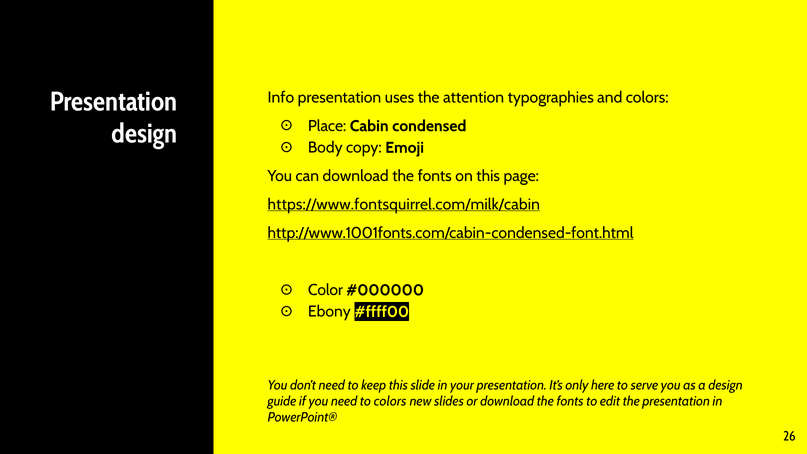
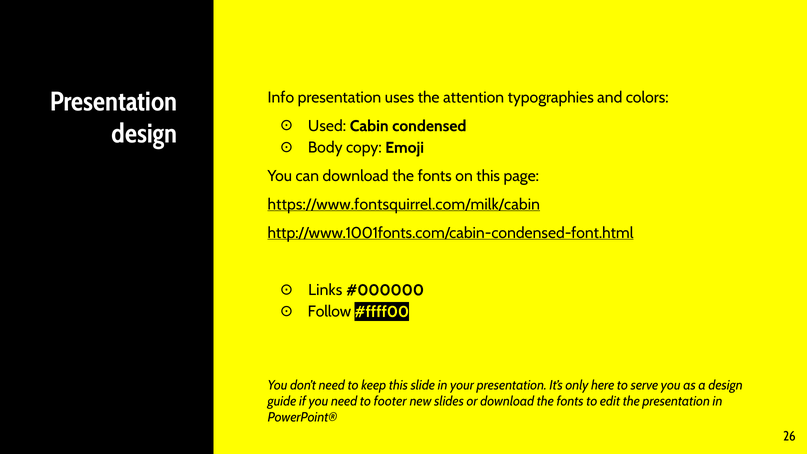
Place: Place -> Used
Color: Color -> Links
Ebony: Ebony -> Follow
to colors: colors -> footer
